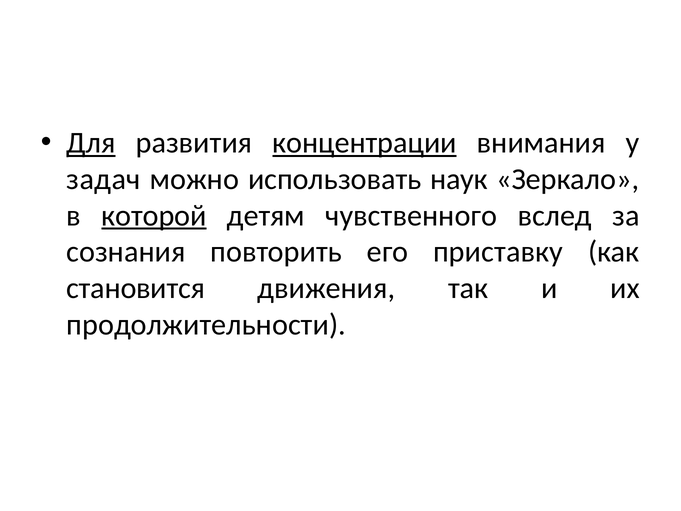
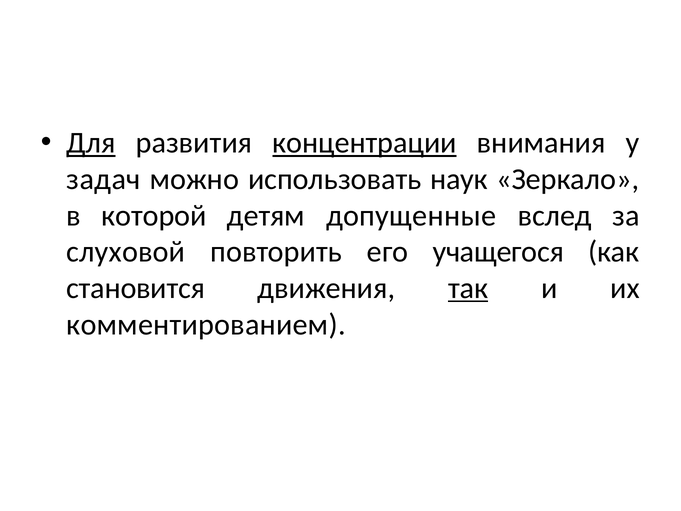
которой underline: present -> none
чувственного: чувственного -> допущенные
сознания: сознания -> слуховой
приставку: приставку -> учащегося
так underline: none -> present
продолжительности: продолжительности -> комментированием
